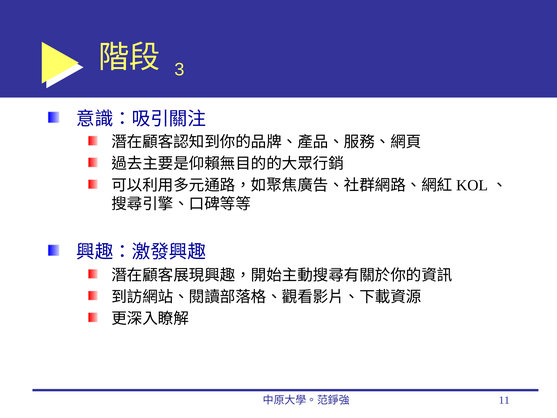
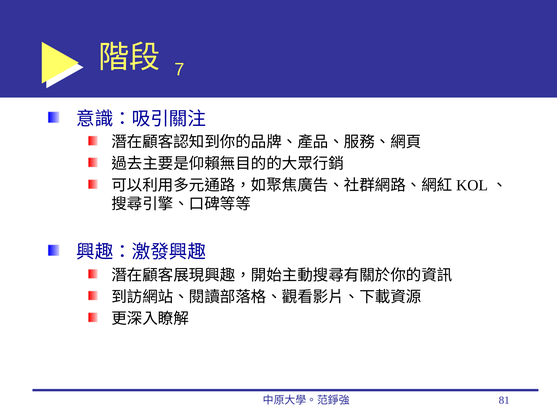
3: 3 -> 7
11: 11 -> 81
